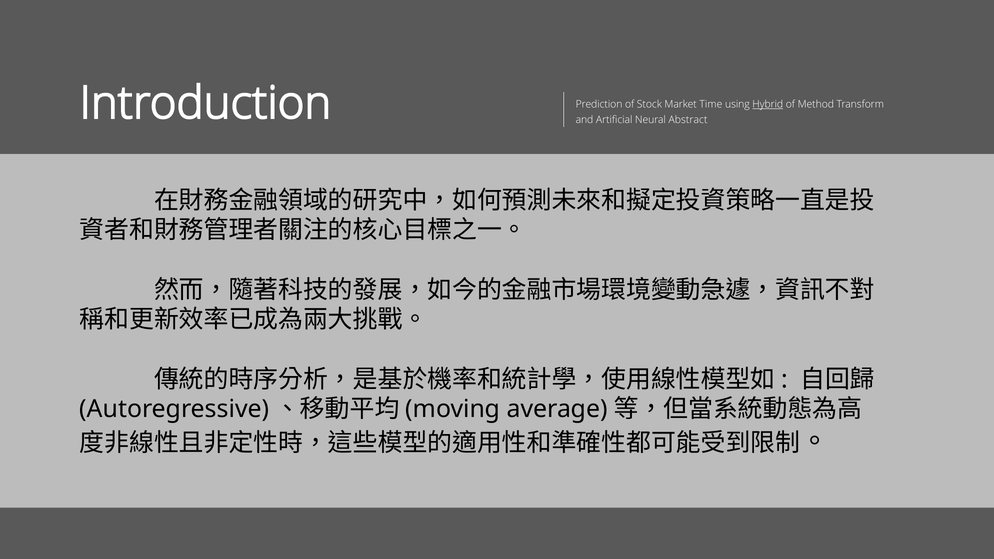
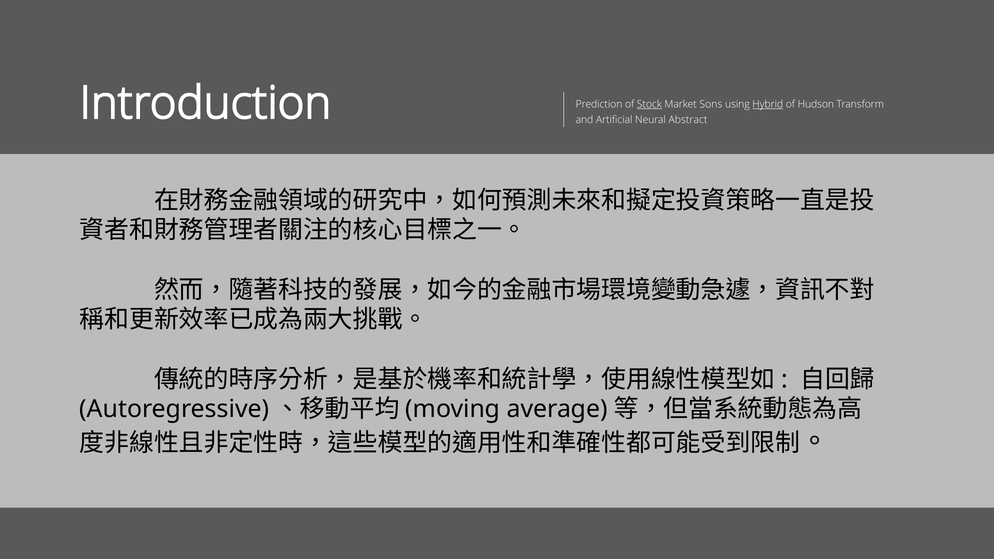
Stock underline: none -> present
Time: Time -> Sons
Method: Method -> Hudson
